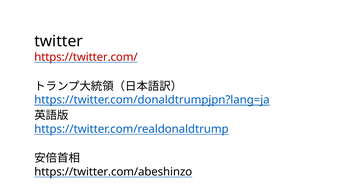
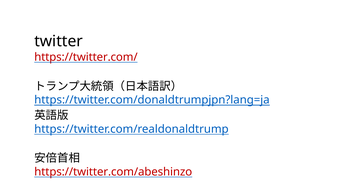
https://twitter.com/abeshinzo colour: black -> red
